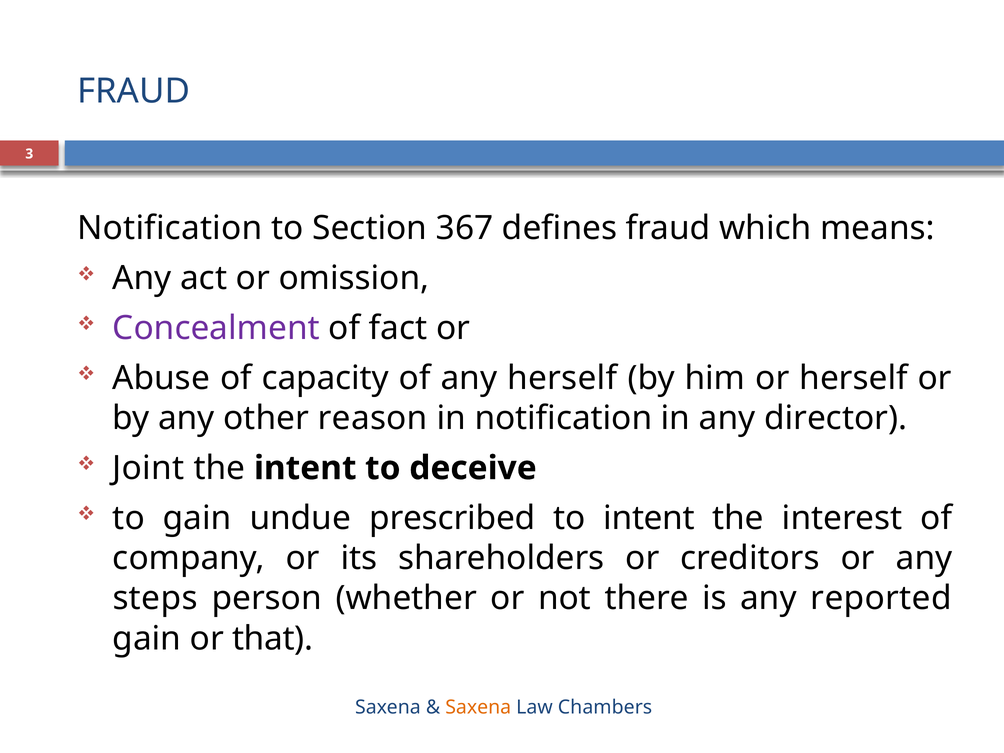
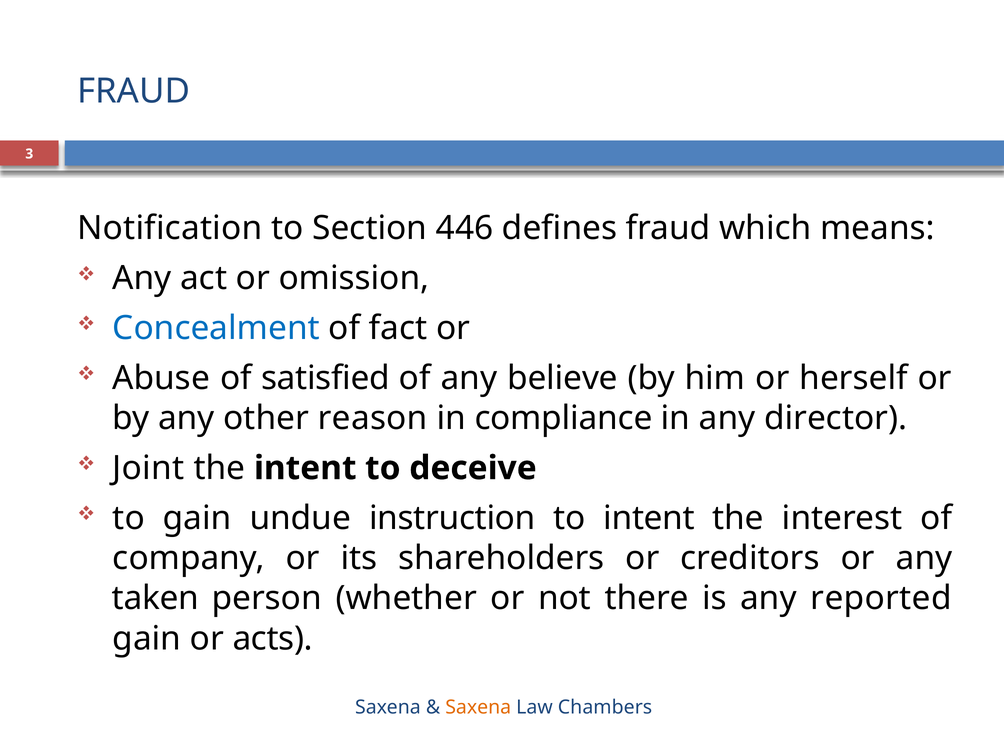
367: 367 -> 446
Concealment colour: purple -> blue
capacity: capacity -> satisfied
any herself: herself -> believe
in notification: notification -> compliance
prescribed: prescribed -> instruction
steps: steps -> taken
that: that -> acts
